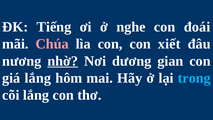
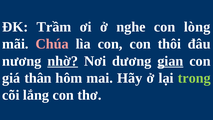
Tiếng: Tiếng -> Trầm
đoái: đoái -> lòng
xiết: xiết -> thôi
gian underline: none -> present
giá lắng: lắng -> thân
trong colour: light blue -> light green
